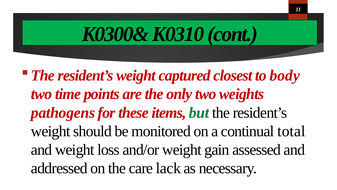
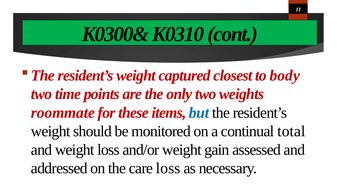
pathogens: pathogens -> roommate
but colour: green -> blue
care lack: lack -> loss
